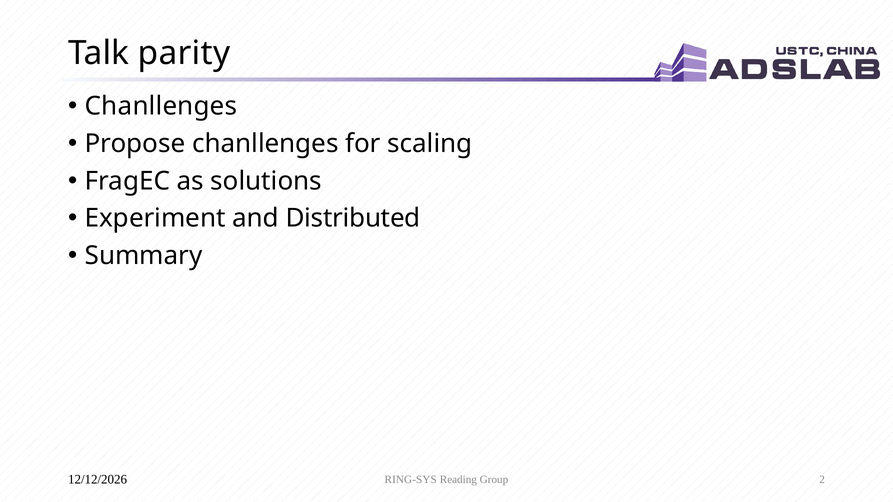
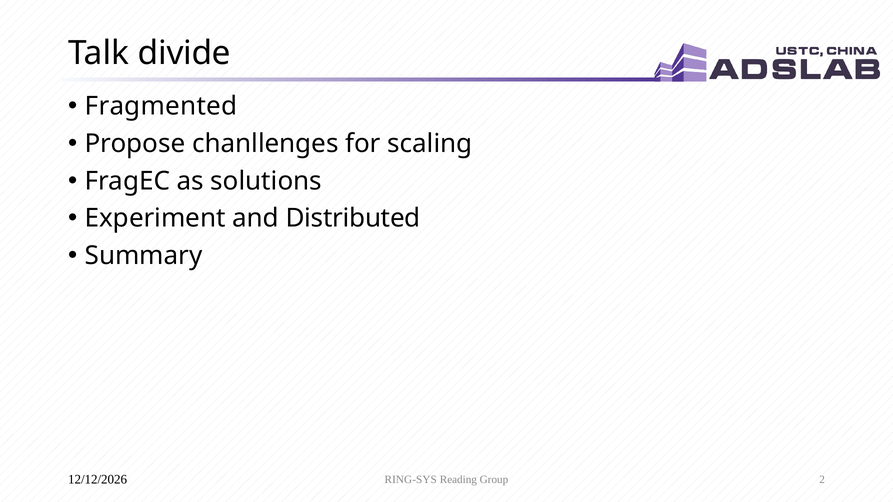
parity: parity -> divide
Chanllenges at (161, 106): Chanllenges -> Fragmented
